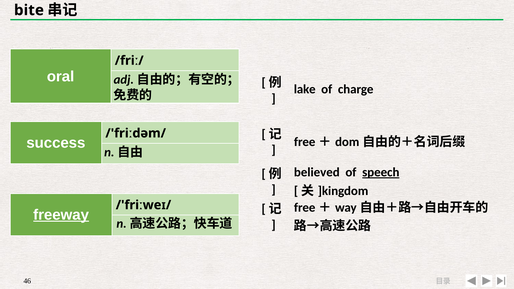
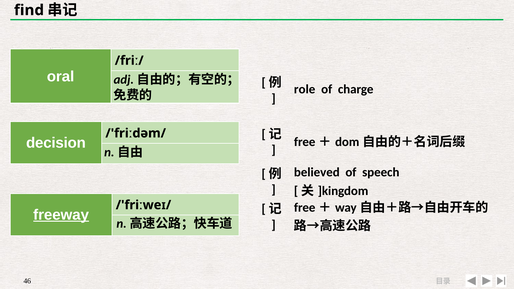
bite: bite -> find
lake: lake -> role
success: success -> decision
speech underline: present -> none
